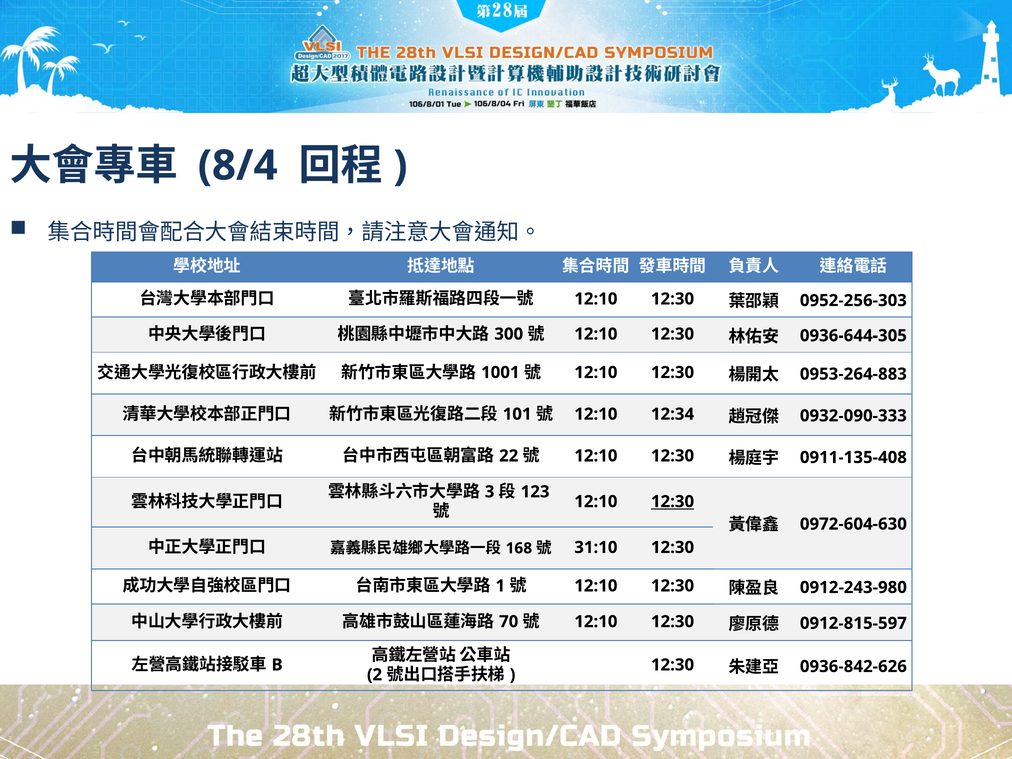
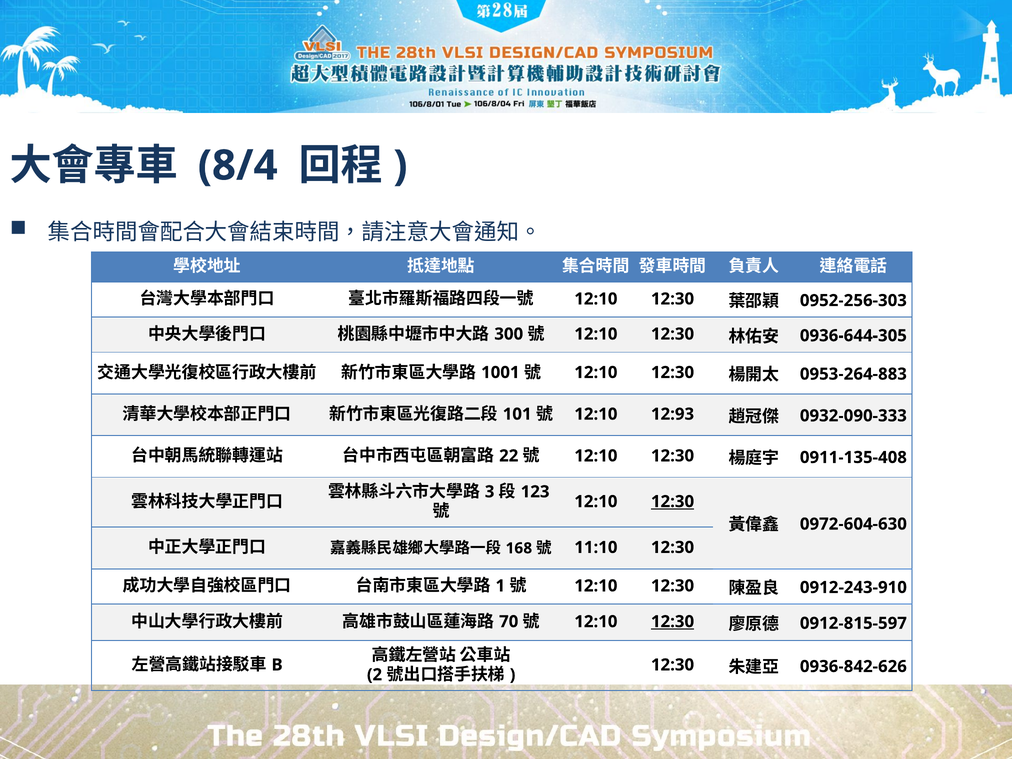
12:34: 12:34 -> 12:93
31:10: 31:10 -> 11:10
0912-243-980: 0912-243-980 -> 0912-243-910
12:30 at (673, 622) underline: none -> present
